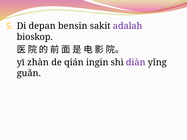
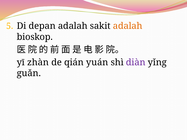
depan bensin: bensin -> adalah
adalah at (128, 26) colour: purple -> orange
ingin: ingin -> yuán
